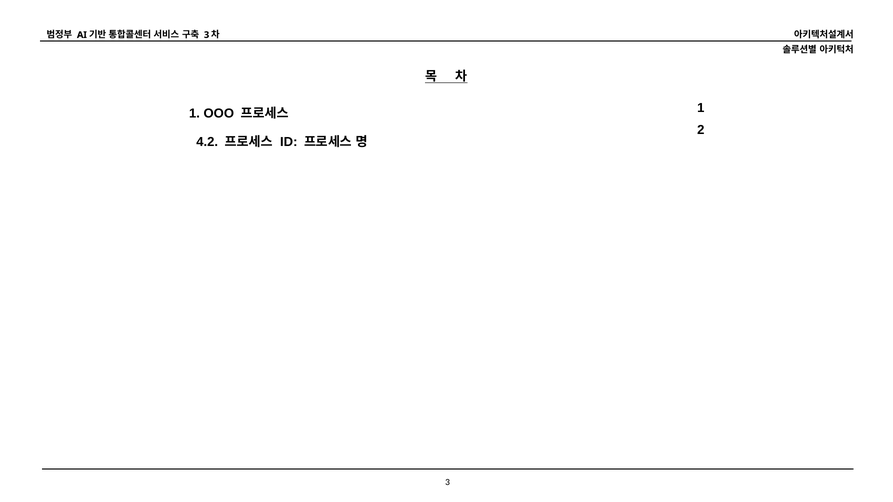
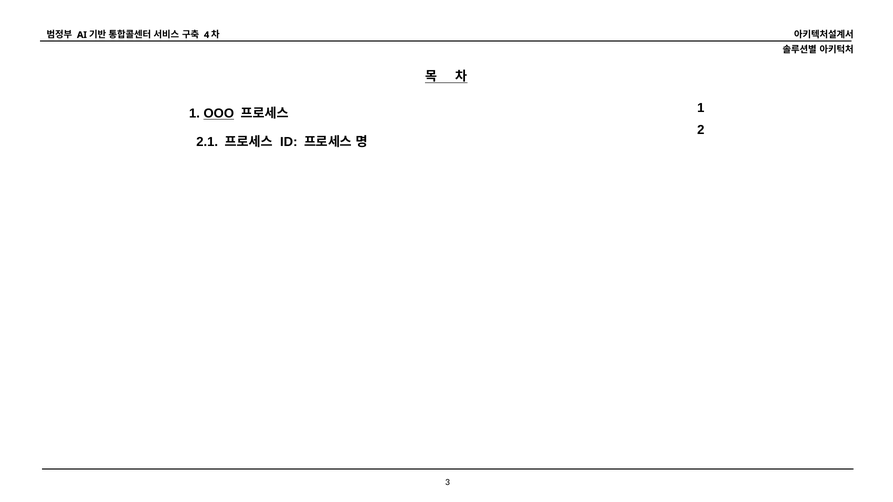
3 at (207, 35): 3 -> 4
OOO underline: none -> present
4.2: 4.2 -> 2.1
